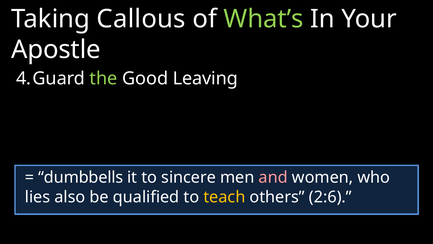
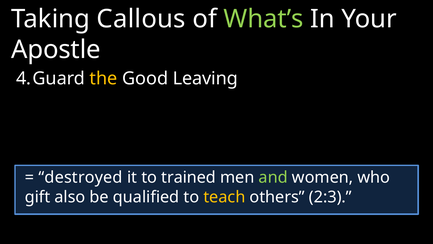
the colour: light green -> yellow
dumbbells: dumbbells -> destroyed
sincere: sincere -> trained
and colour: pink -> light green
lies: lies -> gift
2:6: 2:6 -> 2:3
